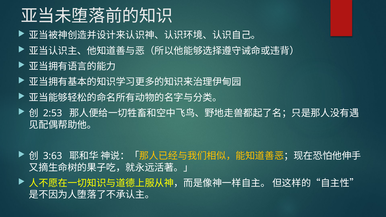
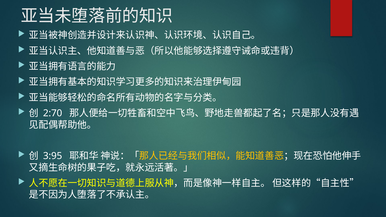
2:53: 2:53 -> 2:70
3:63: 3:63 -> 3:95
